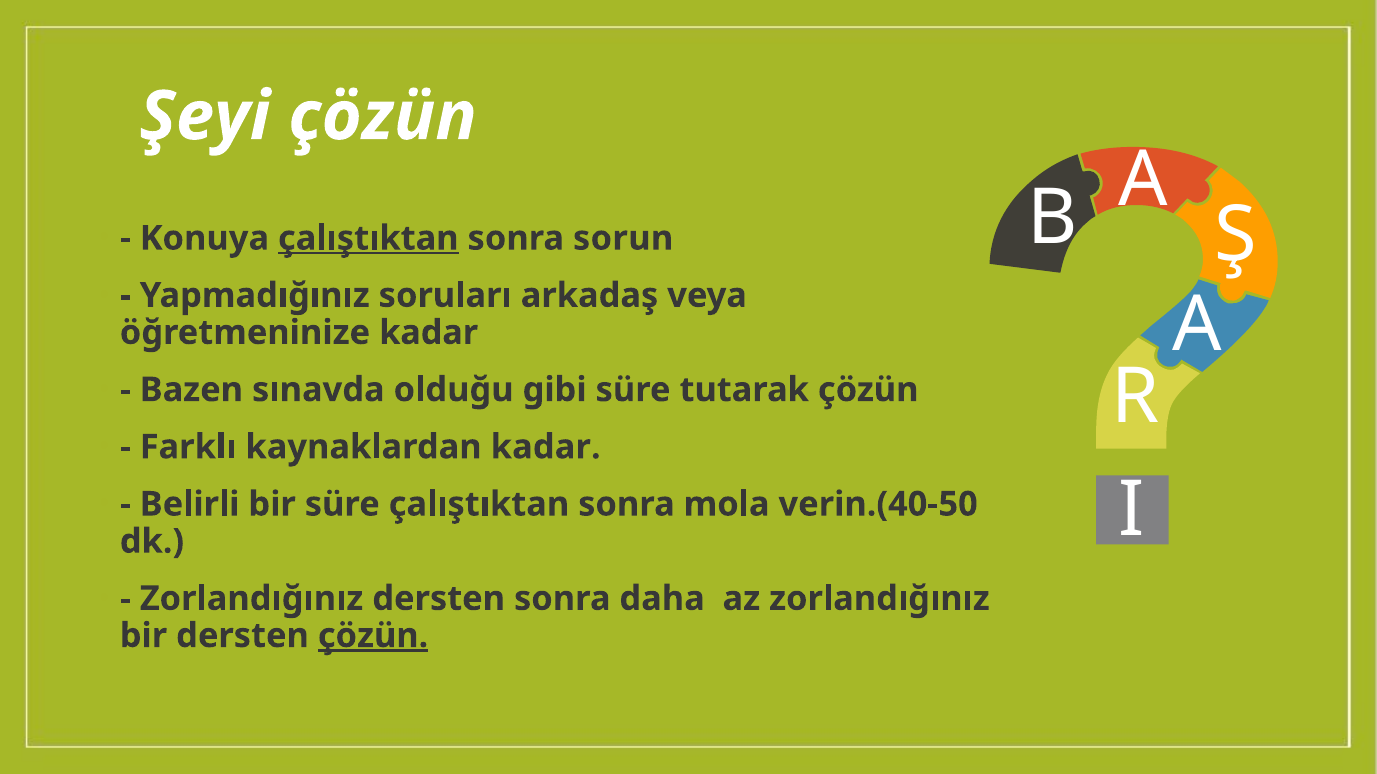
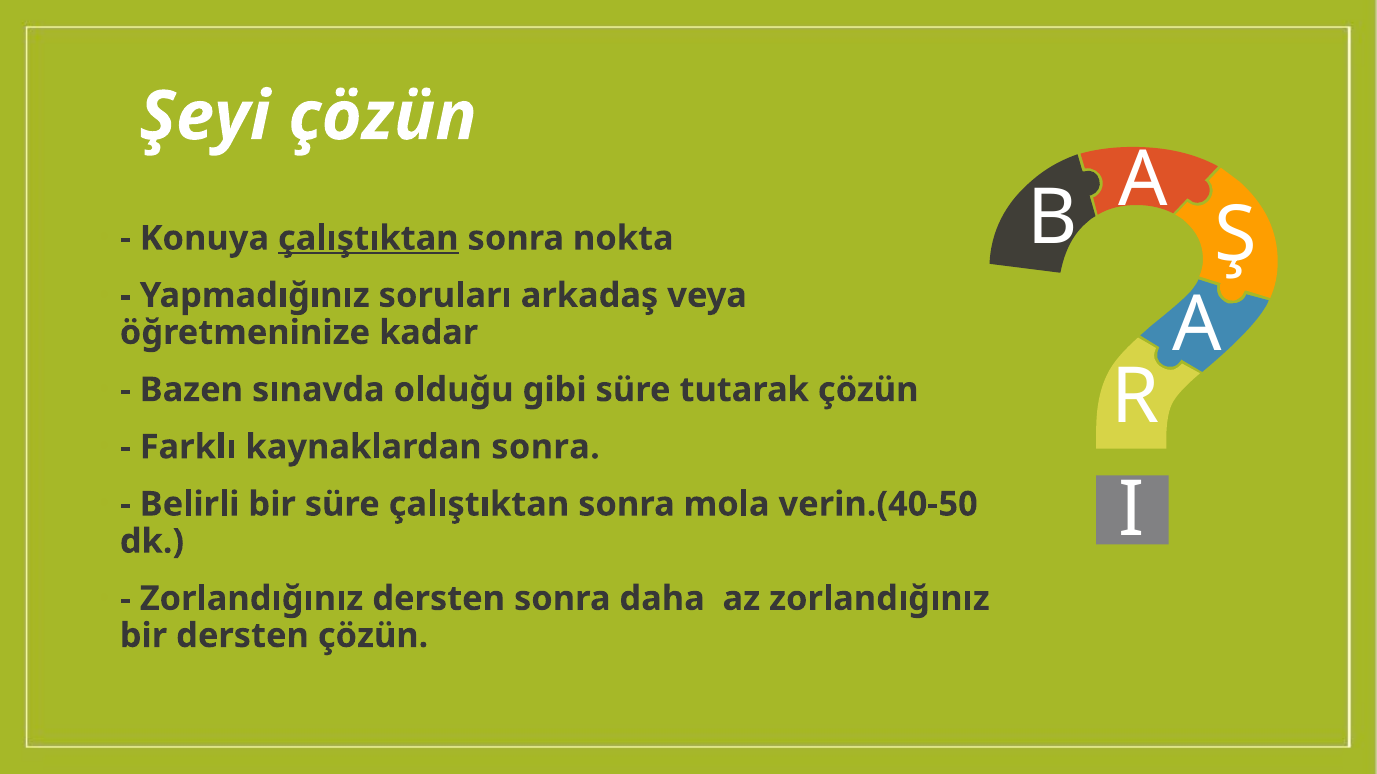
sorun: sorun -> nokta
kaynaklardan kadar: kadar -> sonra
çözün at (373, 636) underline: present -> none
